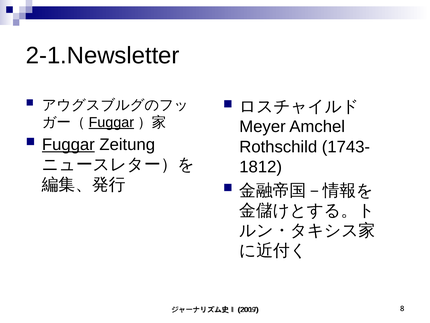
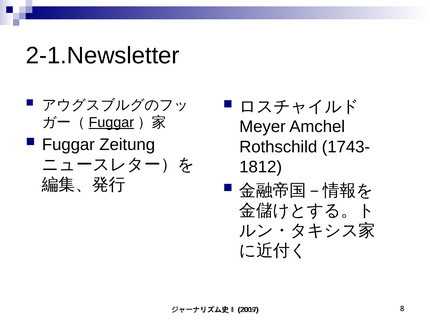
Fuggar at (68, 144) underline: present -> none
